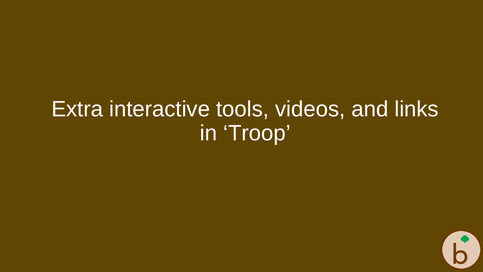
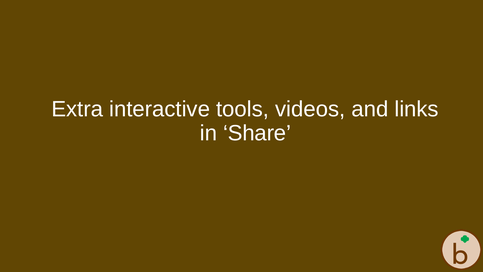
Troop: Troop -> Share
